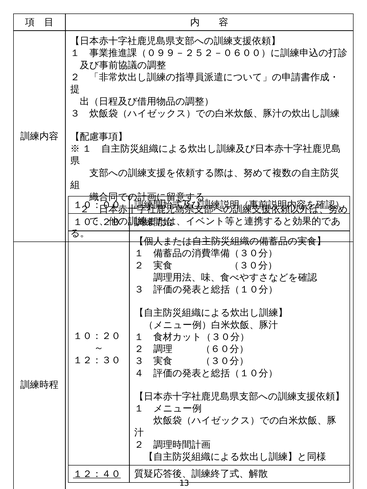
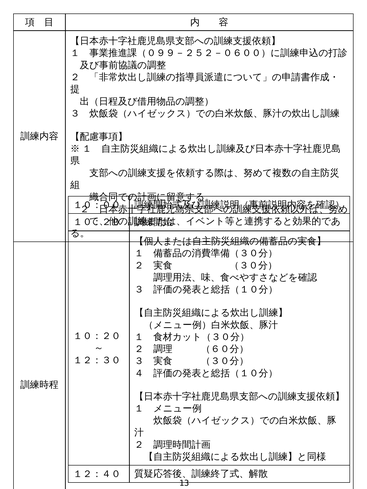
１２：４０ underline: present -> none
